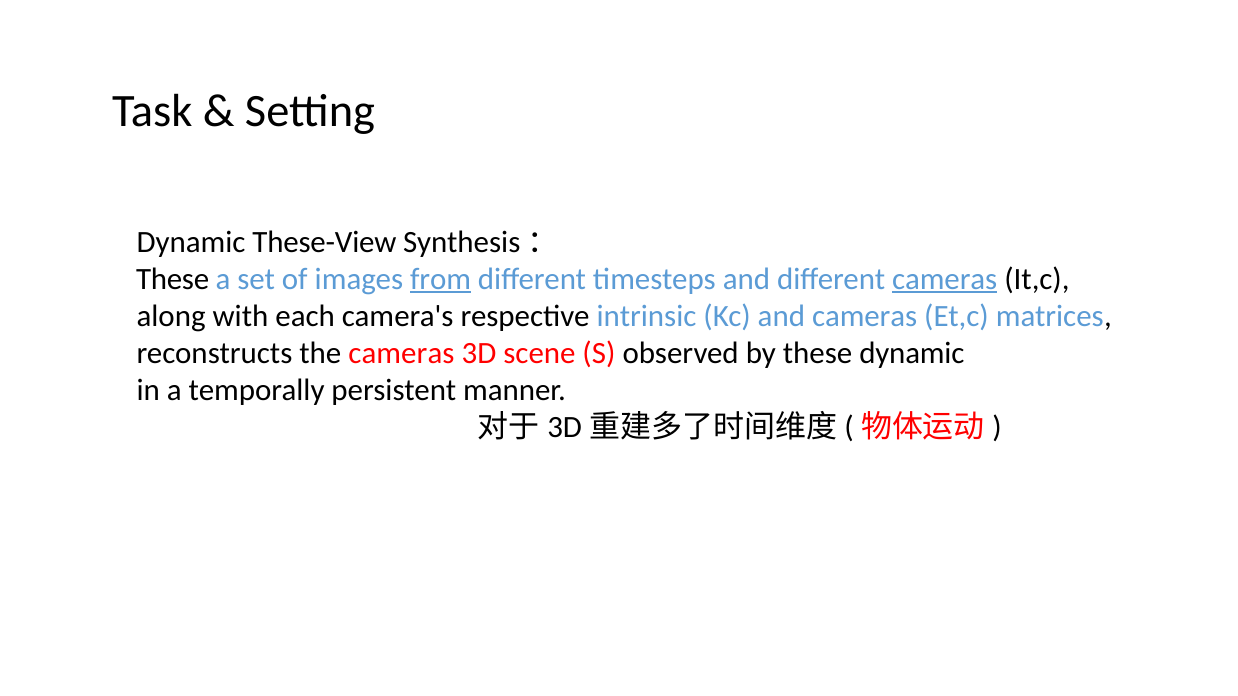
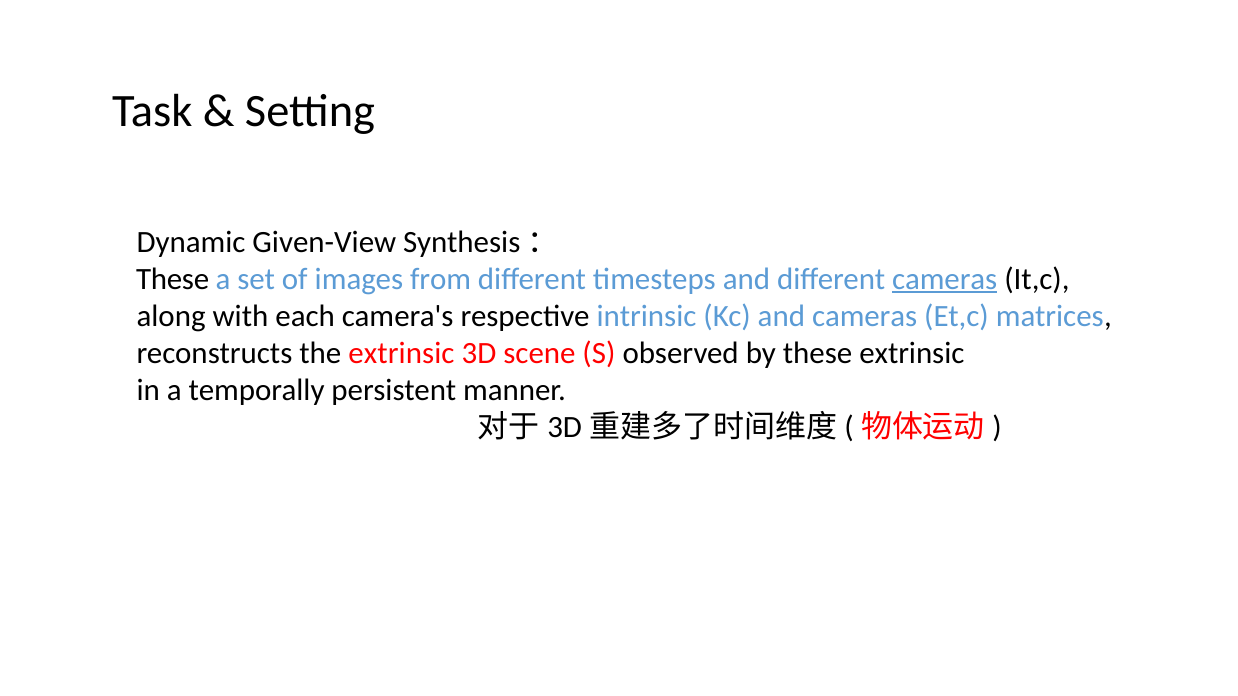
These-View: These-View -> Given-View
from underline: present -> none
the cameras: cameras -> extrinsic
these dynamic: dynamic -> extrinsic
